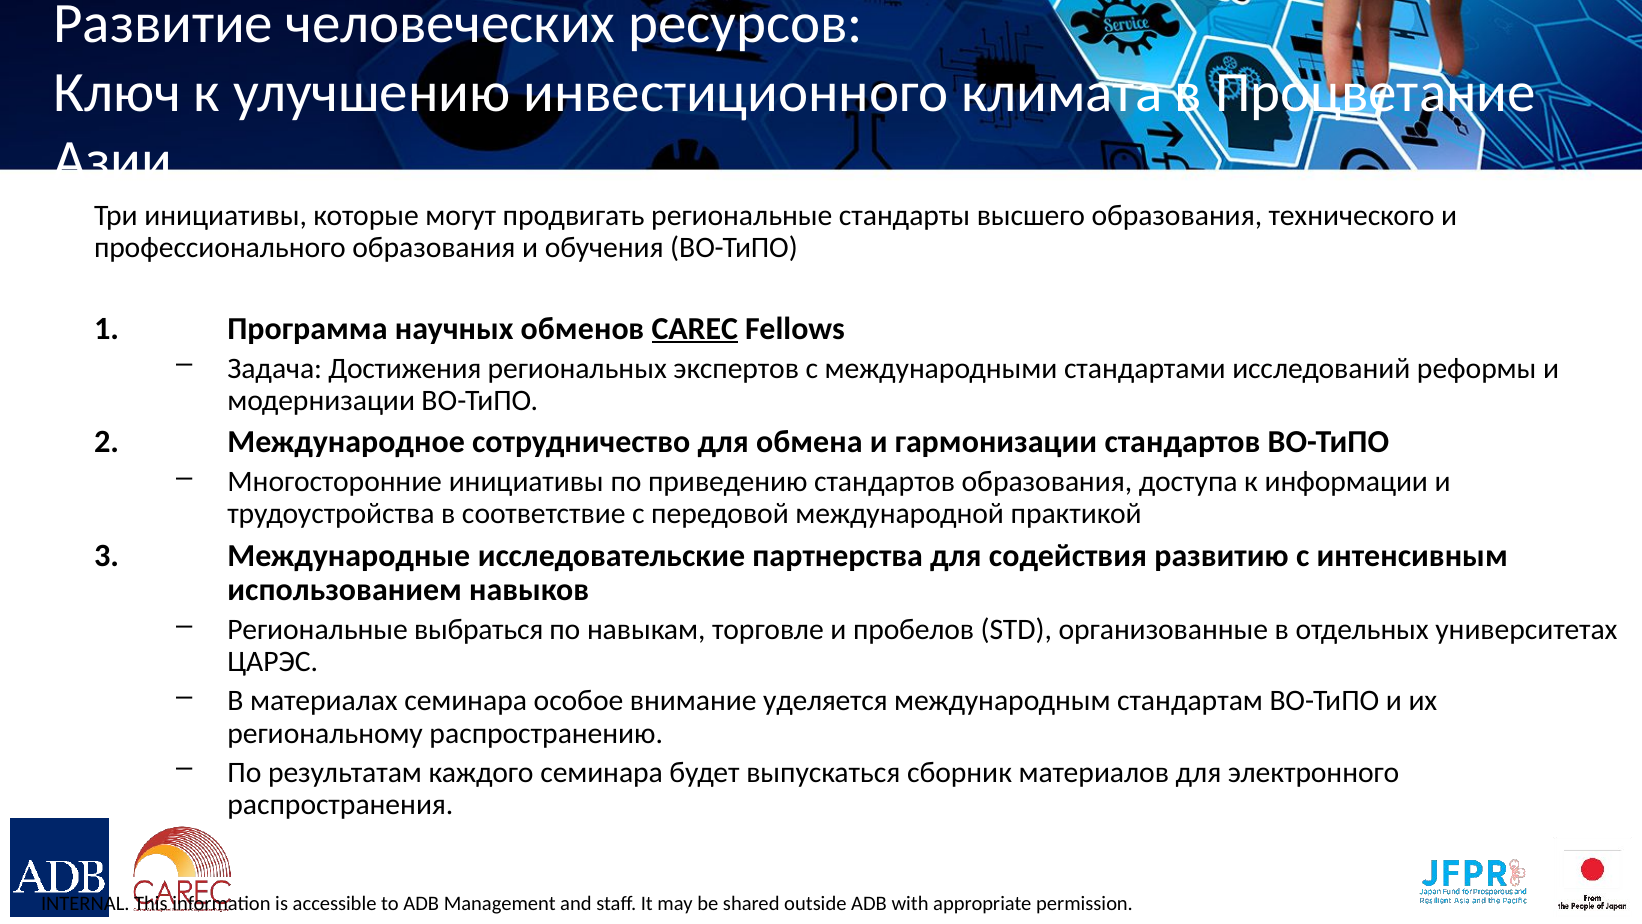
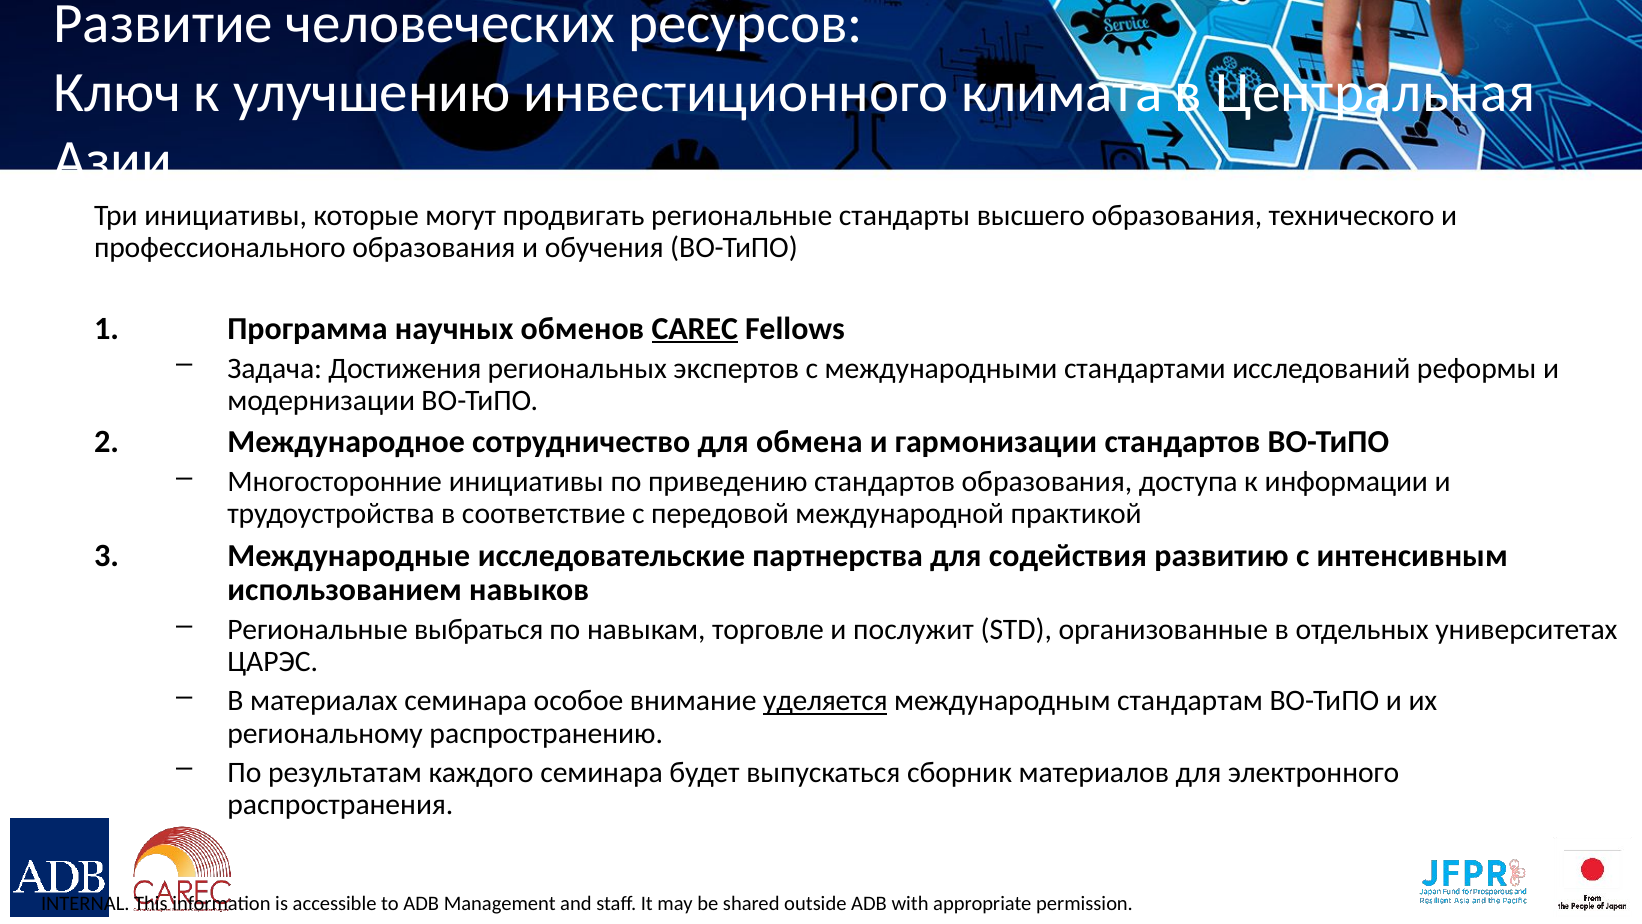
Процветание: Процветание -> Центральная
пробелов: пробелов -> послужит
уделяется underline: none -> present
